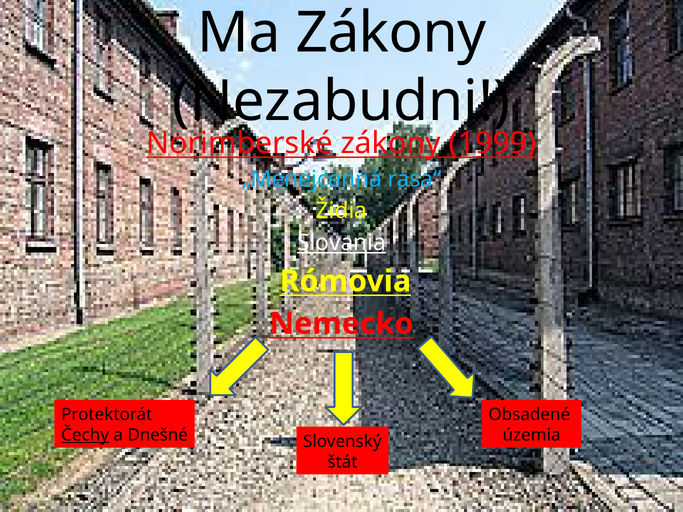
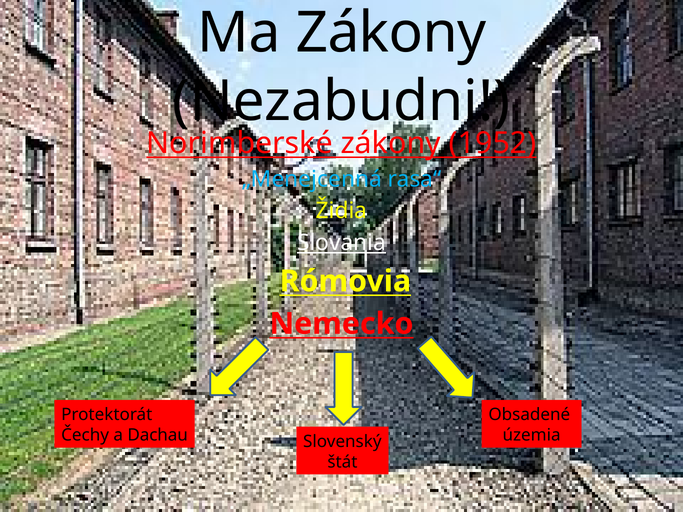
1999: 1999 -> 1952
Čechy underline: present -> none
Dnešné: Dnešné -> Dachau
